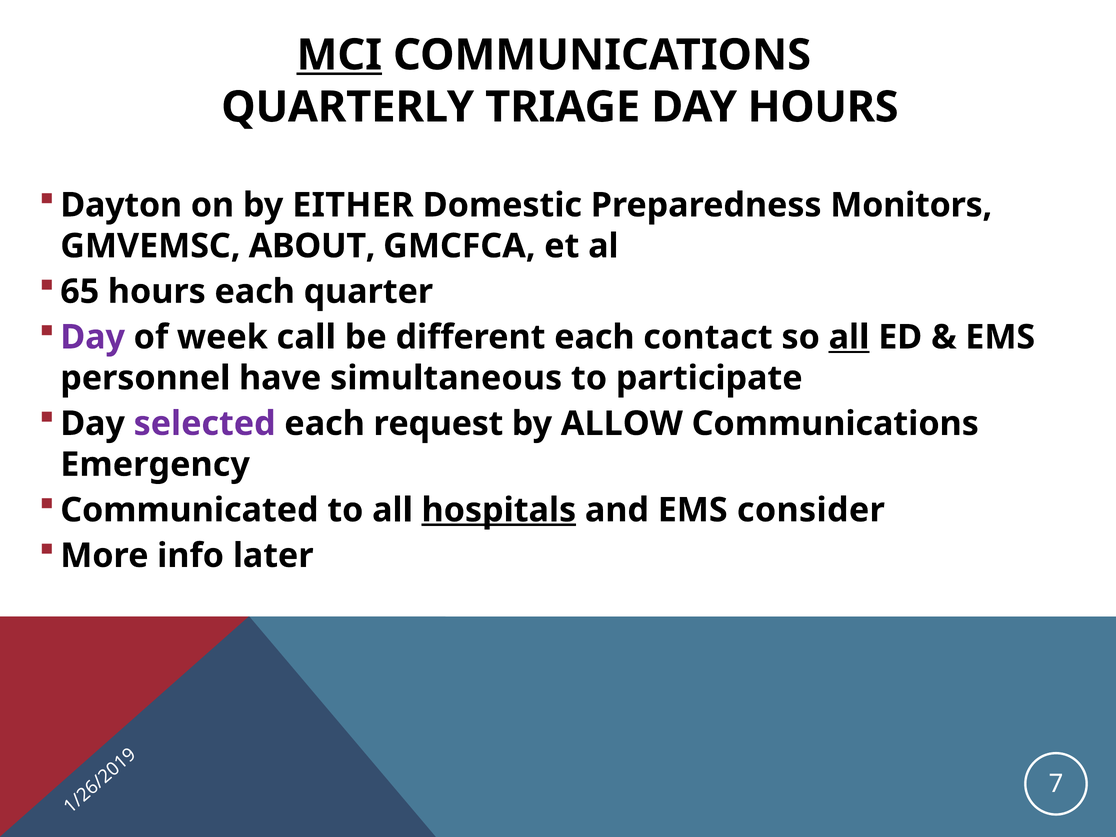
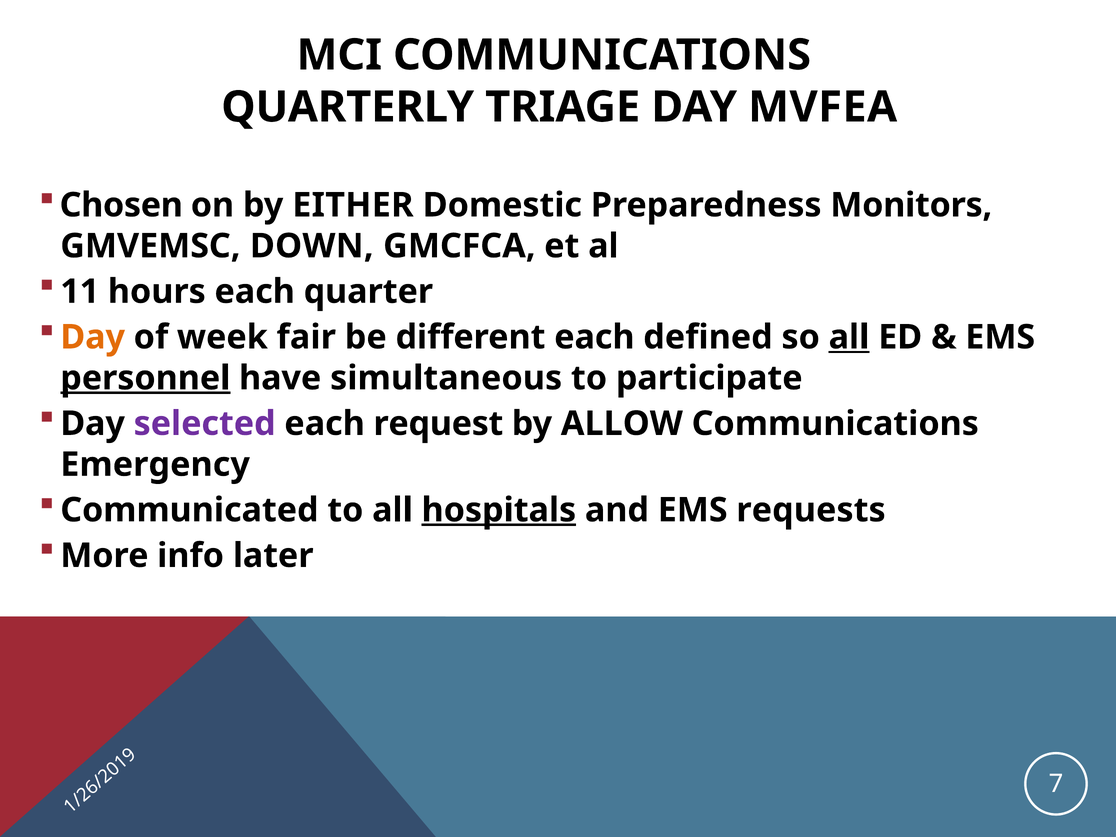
MCI underline: present -> none
DAY HOURS: HOURS -> MVFEA
Dayton: Dayton -> Chosen
ABOUT: ABOUT -> DOWN
65: 65 -> 11
Day at (93, 337) colour: purple -> orange
call: call -> fair
contact: contact -> defined
personnel underline: none -> present
consider: consider -> requests
